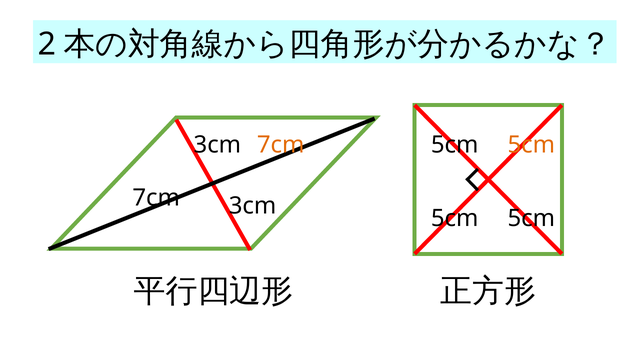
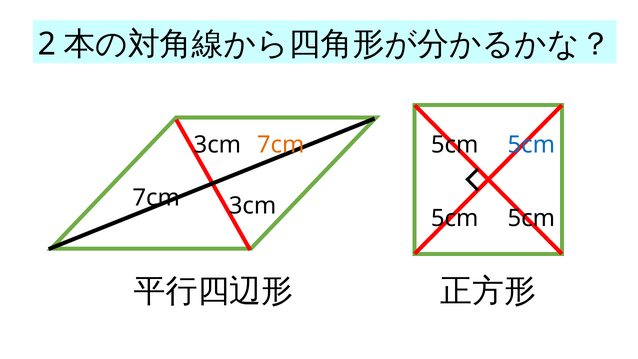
5cm at (531, 145) colour: orange -> blue
